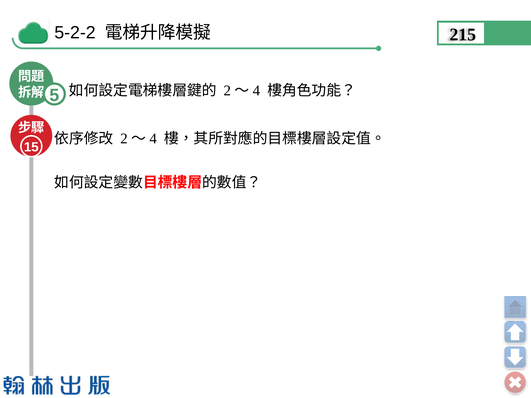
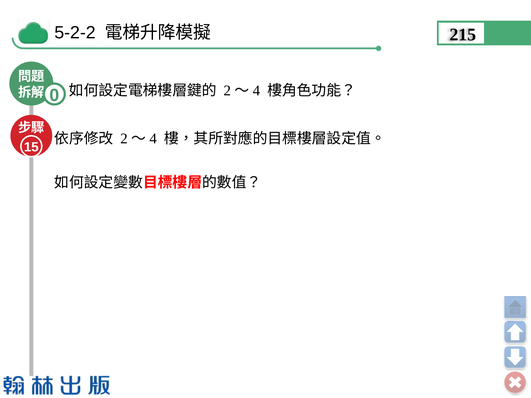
5: 5 -> 0
